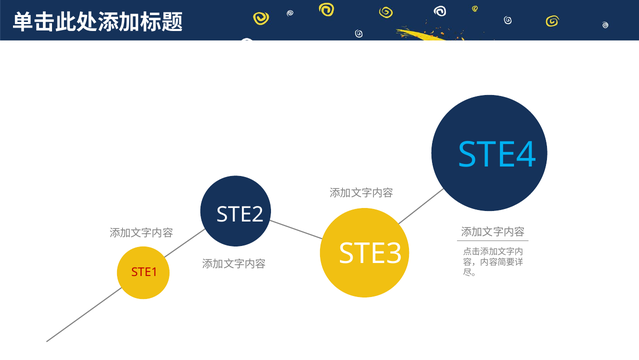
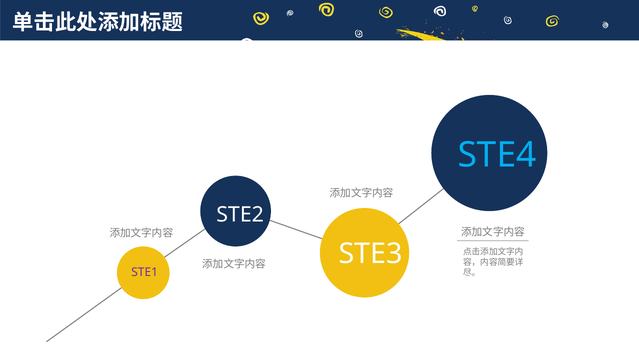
STE1 colour: red -> purple
